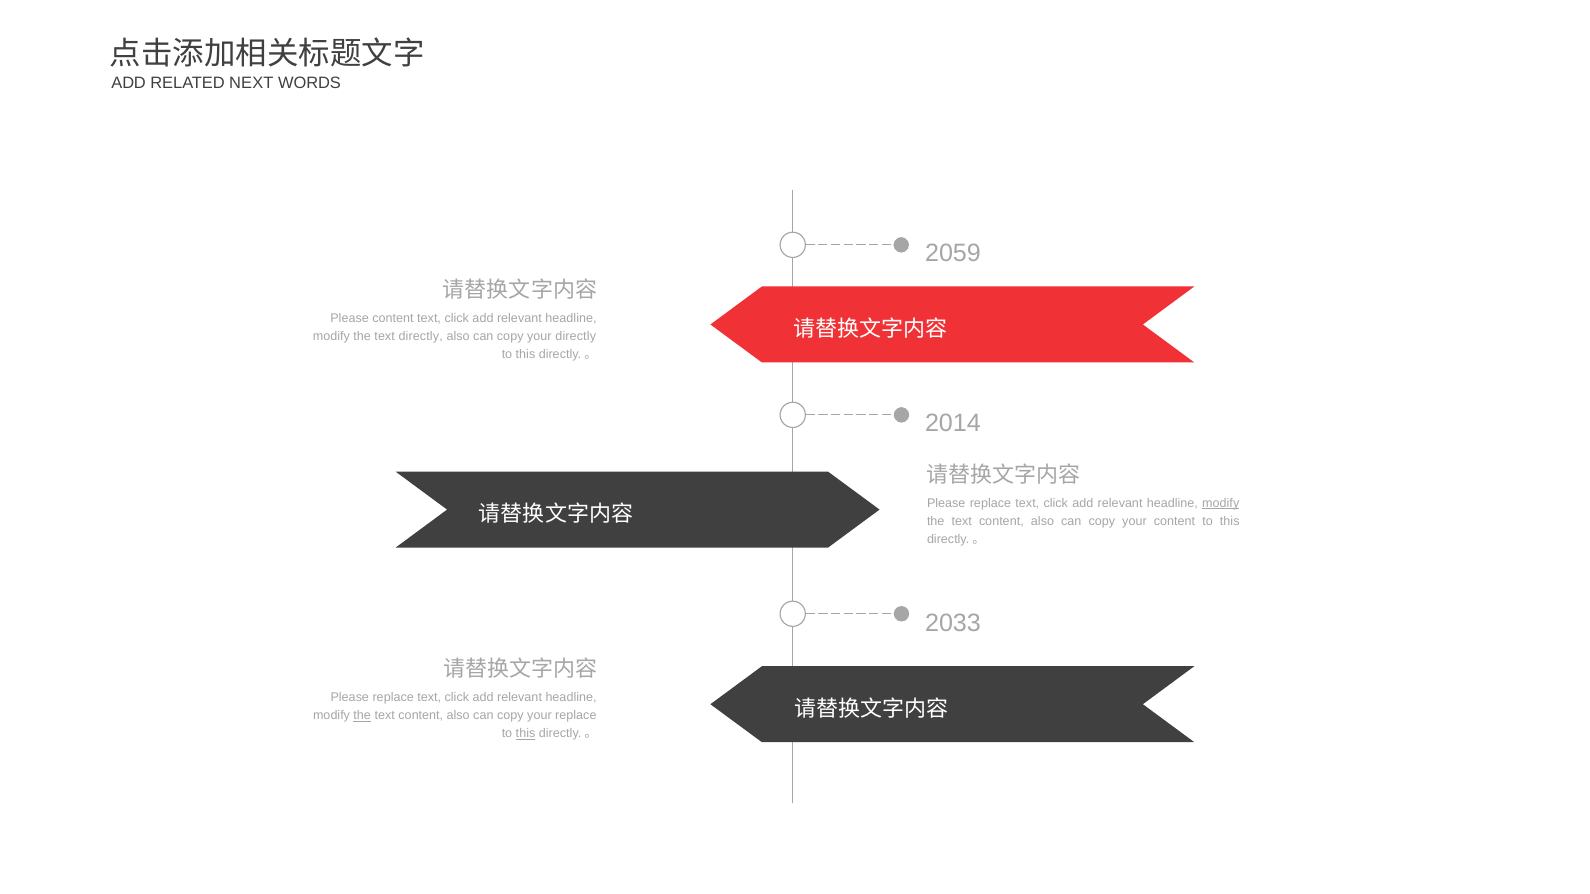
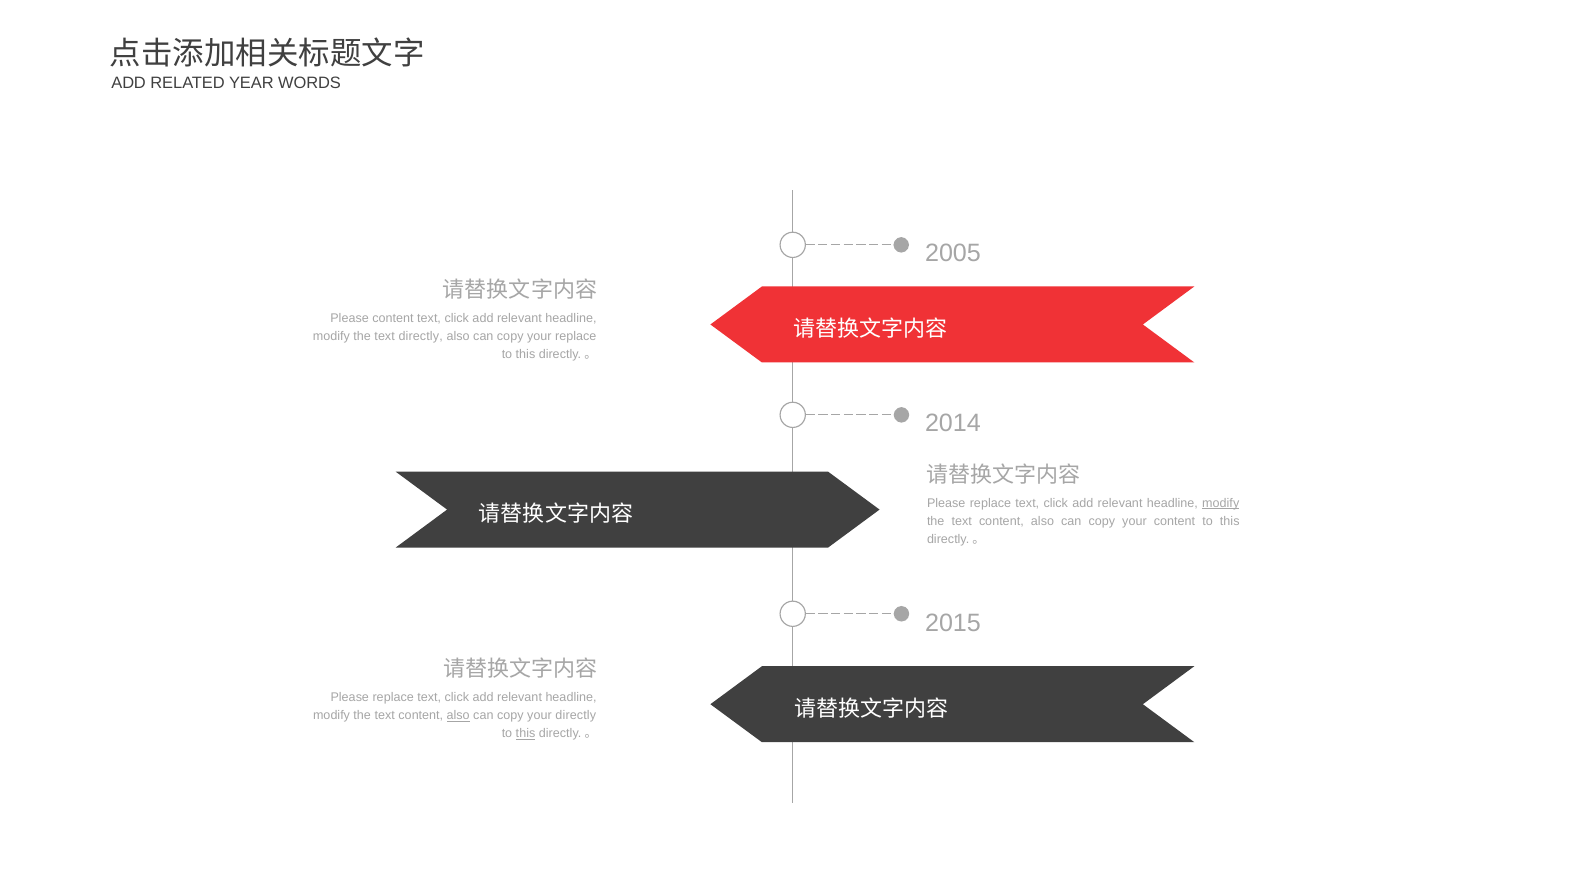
NEXT: NEXT -> YEAR
2059: 2059 -> 2005
your directly: directly -> replace
2033: 2033 -> 2015
the at (362, 716) underline: present -> none
also at (458, 716) underline: none -> present
your replace: replace -> directly
